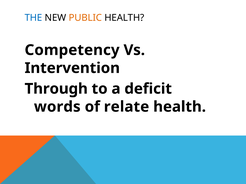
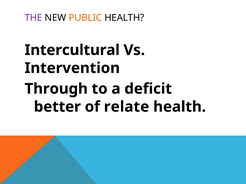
THE colour: blue -> purple
Competency: Competency -> Intercultural
words: words -> better
